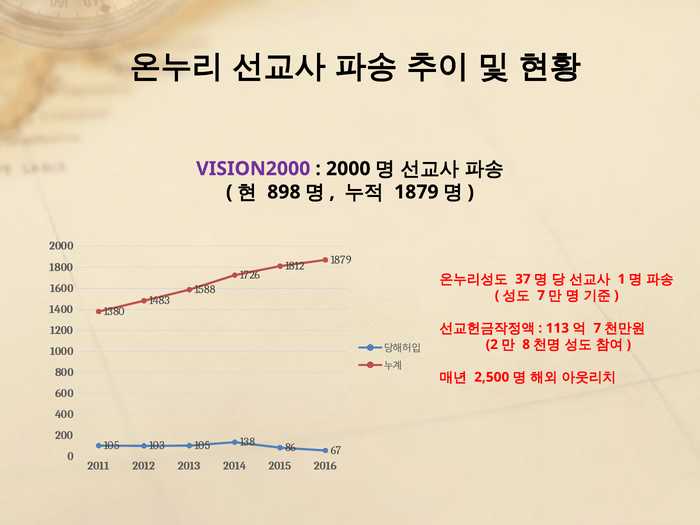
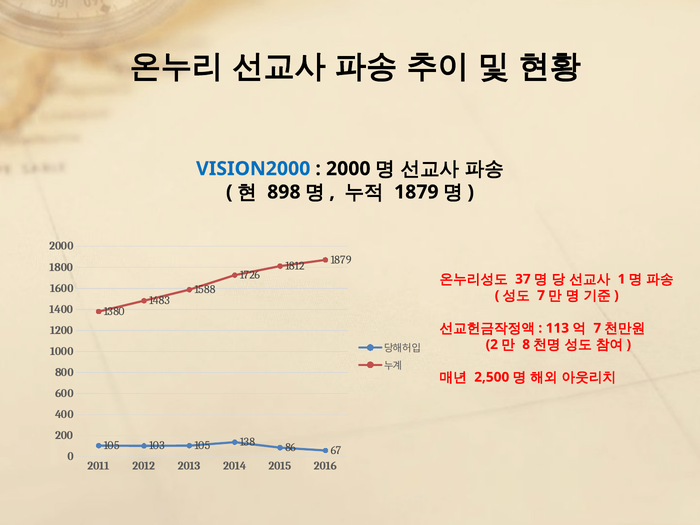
VISION2000 colour: purple -> blue
